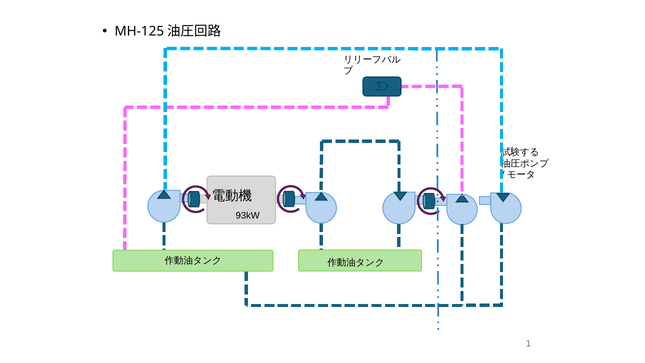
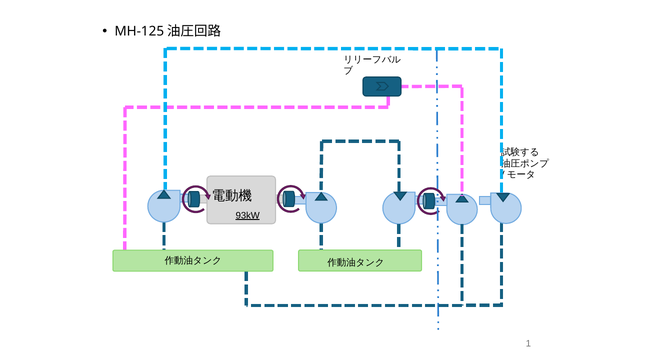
93kW underline: none -> present
